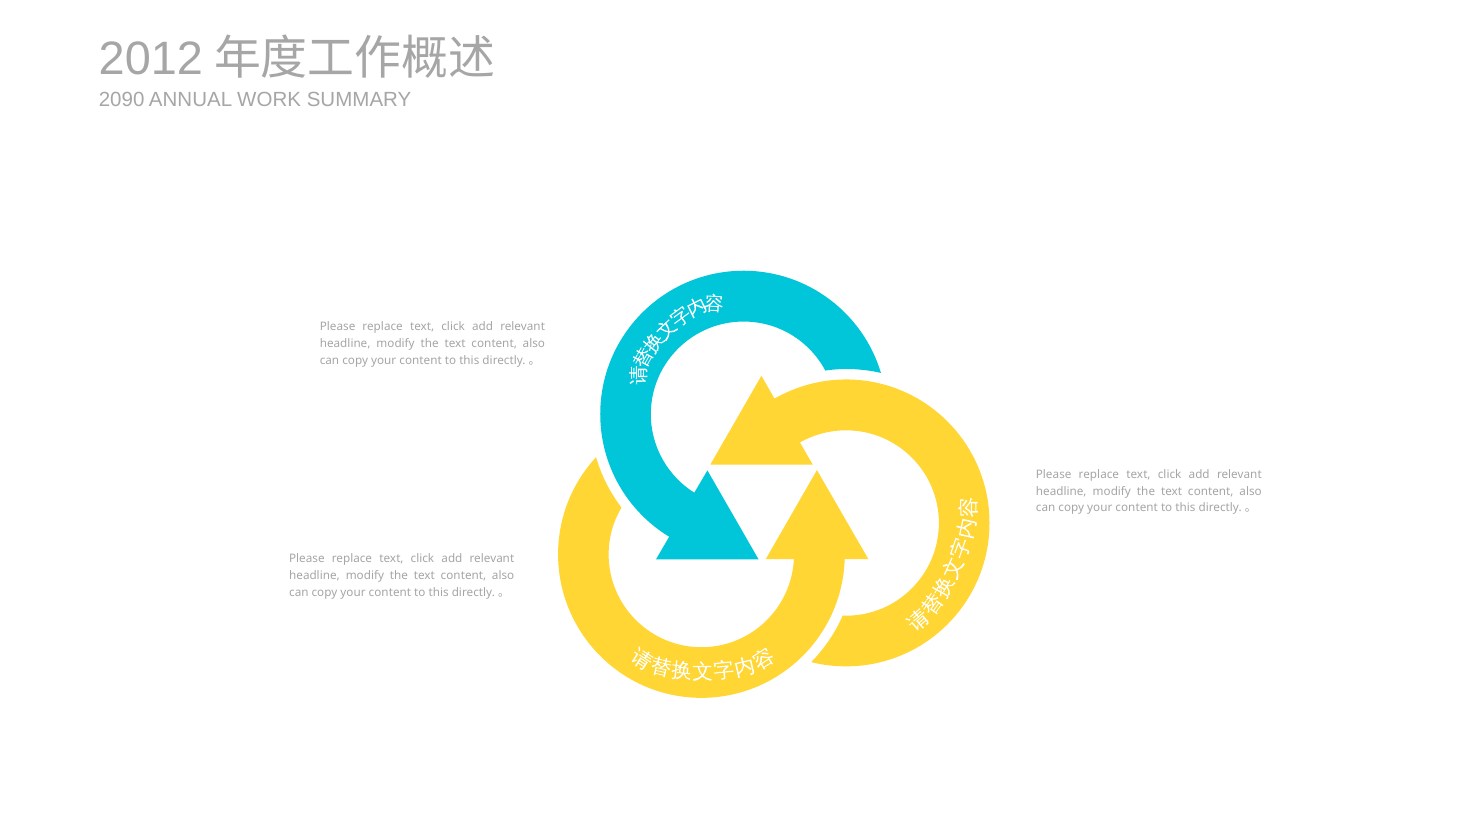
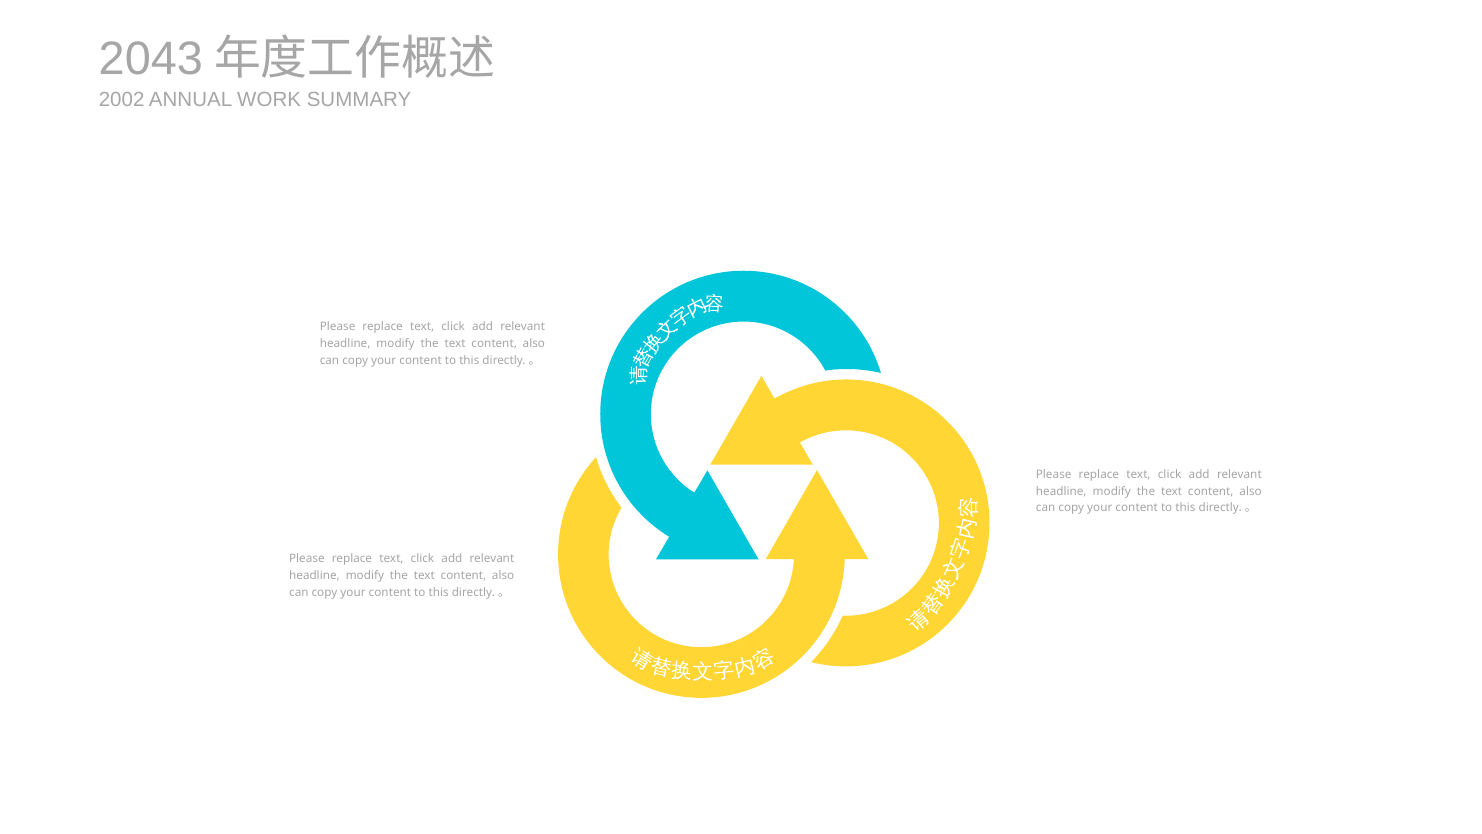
2012: 2012 -> 2043
2090: 2090 -> 2002
